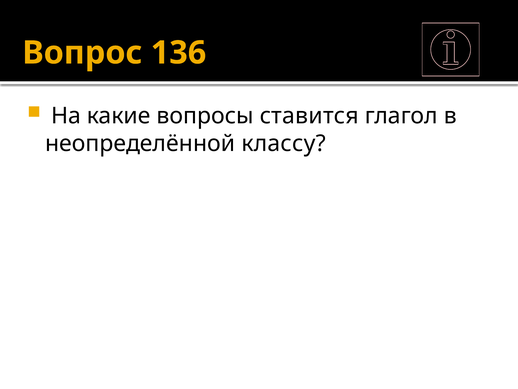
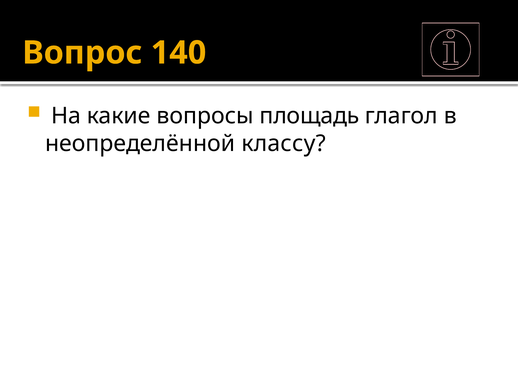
136: 136 -> 140
ставится: ставится -> площадь
